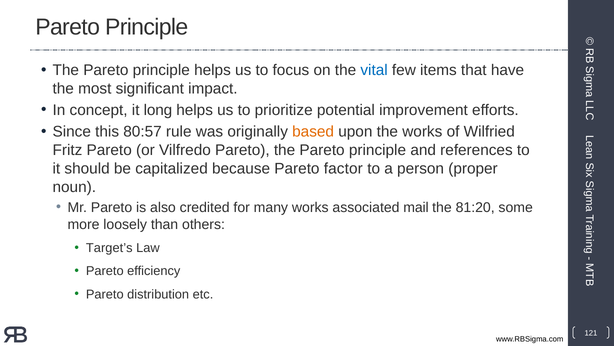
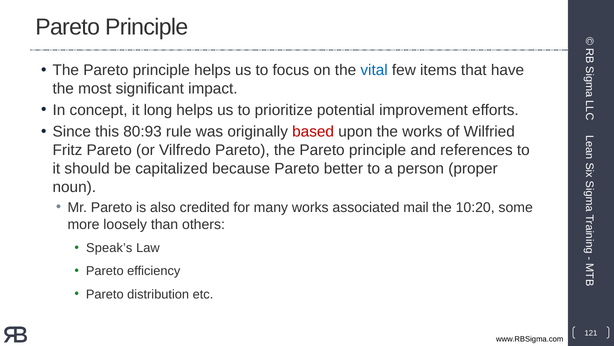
80:57: 80:57 -> 80:93
based colour: orange -> red
factor: factor -> better
81:20: 81:20 -> 10:20
Target’s: Target’s -> Speak’s
